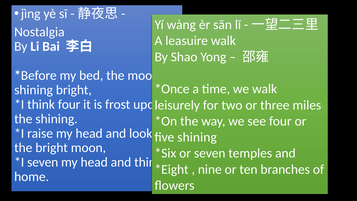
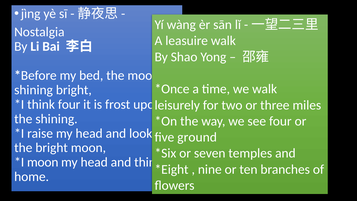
shining at (197, 137): shining -> ground
seven at (43, 162): seven -> moon
